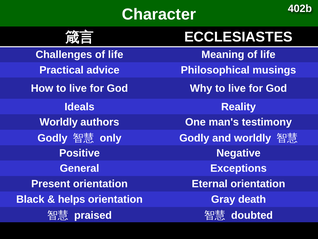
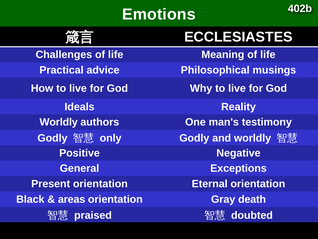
Character: Character -> Emotions
helps: helps -> areas
